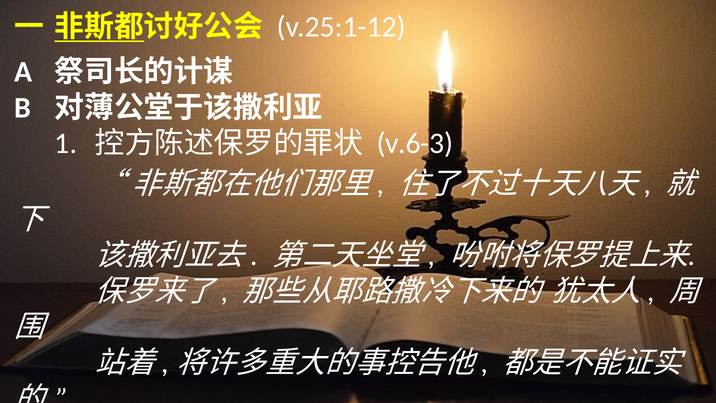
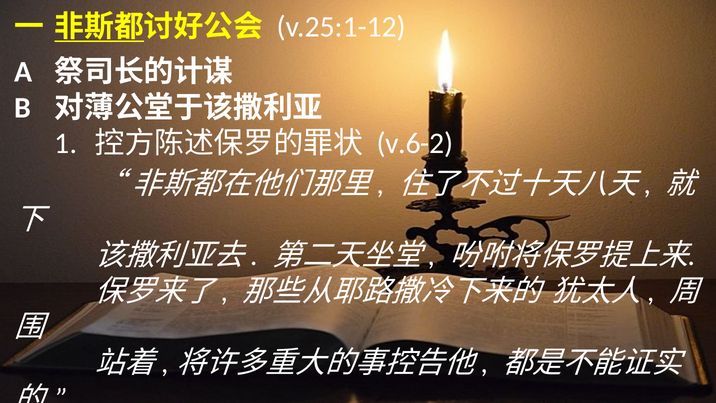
v.6-3: v.6-3 -> v.6-2
